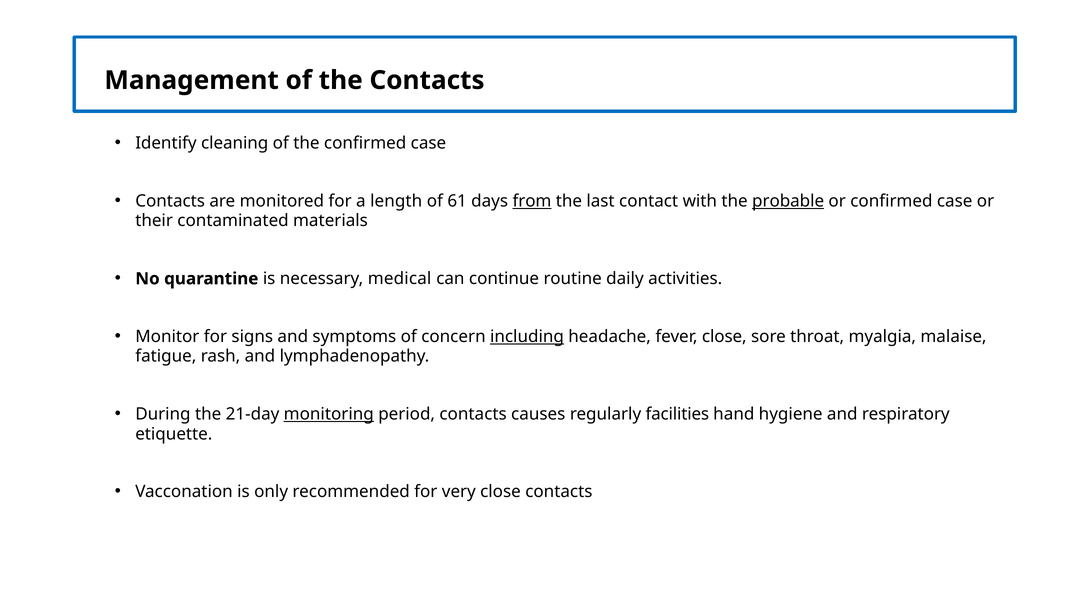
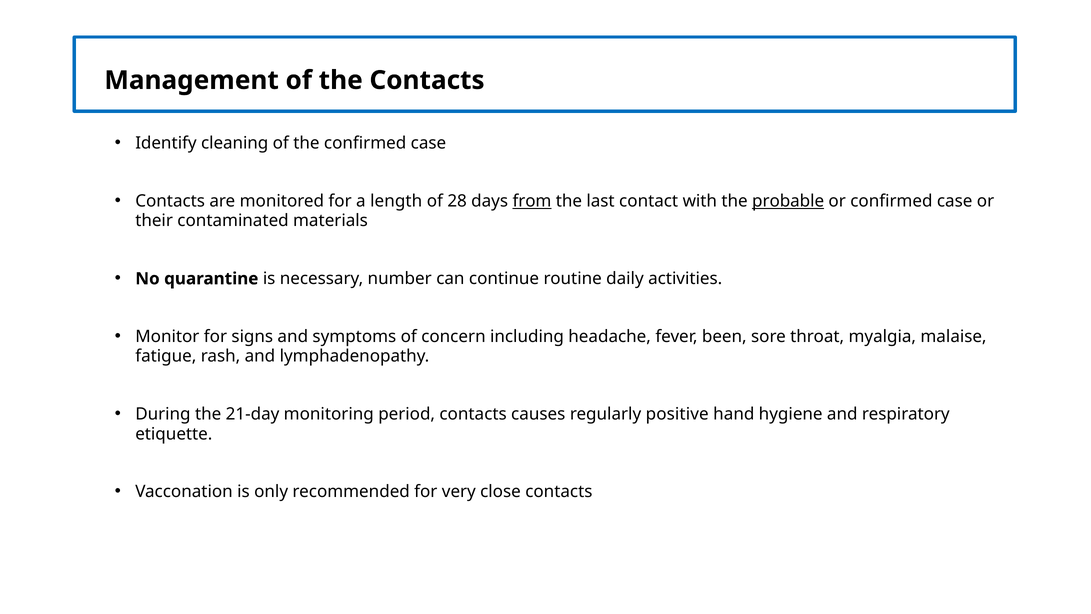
61: 61 -> 28
medical: medical -> number
including underline: present -> none
fever close: close -> been
monitoring underline: present -> none
facilities: facilities -> positive
